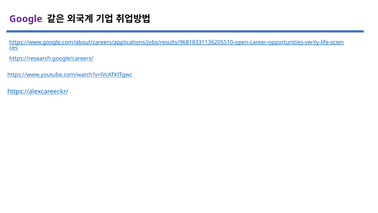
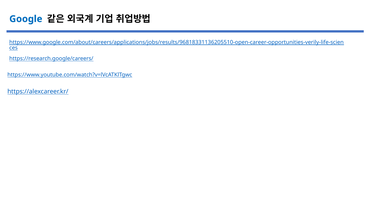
Google colour: purple -> blue
